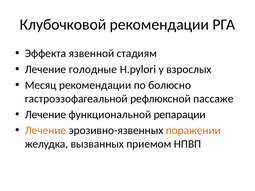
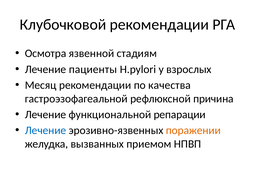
Эффекта: Эффекта -> Осмотра
голодные: голодные -> пациенты
болюсно: болюсно -> качества
пассаже: пассаже -> причина
Лечение at (46, 131) colour: orange -> blue
